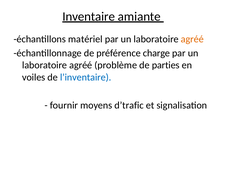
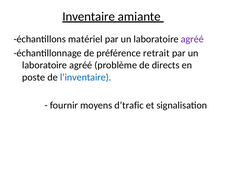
agréé at (192, 39) colour: orange -> purple
charge: charge -> retrait
parties: parties -> directs
voiles: voiles -> poste
